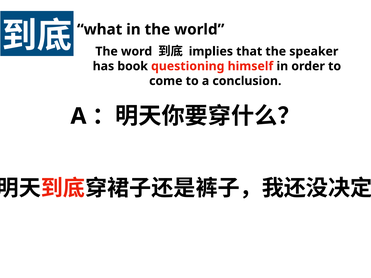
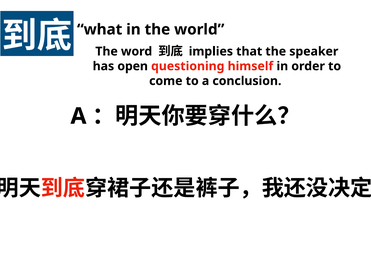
book: book -> open
